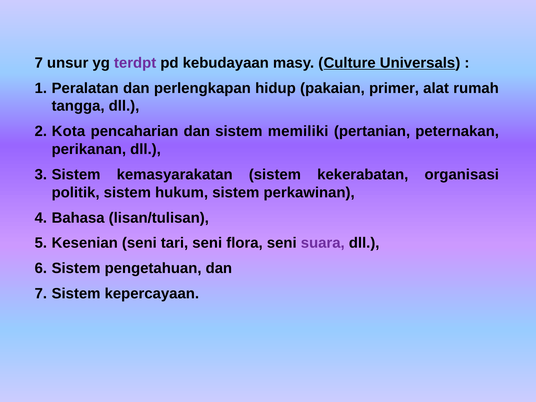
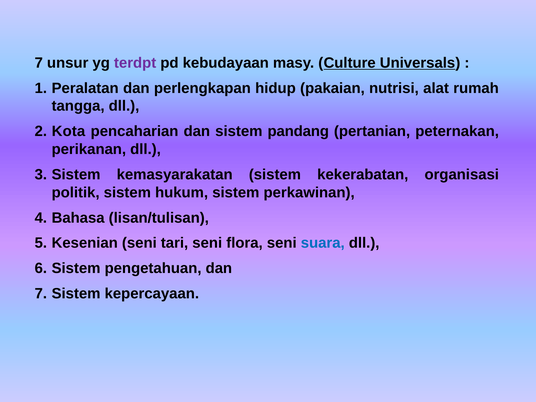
primer: primer -> nutrisi
memiliki: memiliki -> pandang
suara colour: purple -> blue
